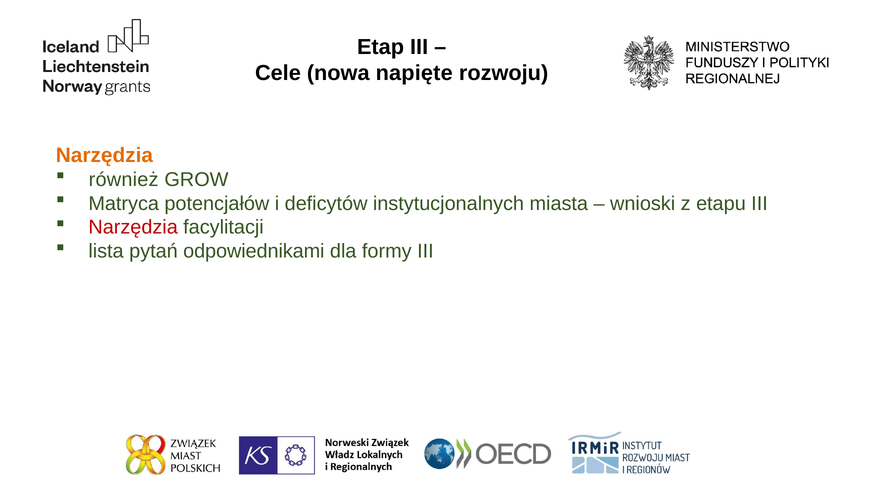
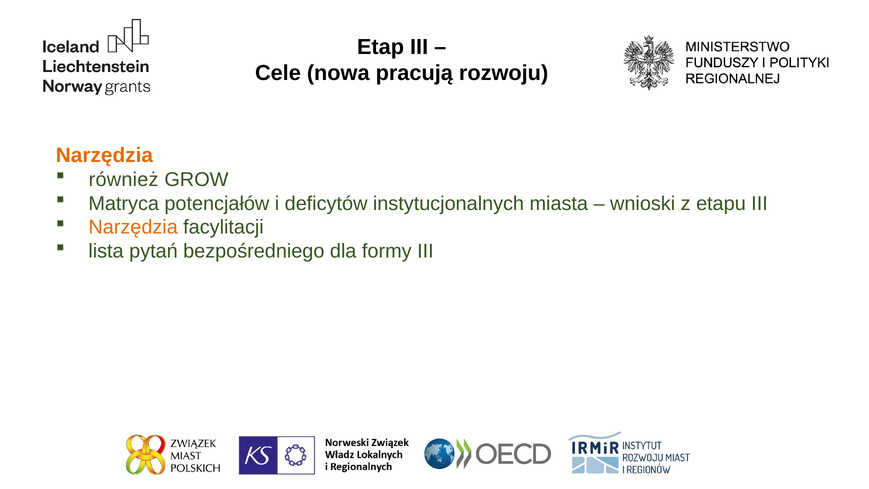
napięte: napięte -> pracują
Narzędzia at (133, 227) colour: red -> orange
odpowiednikami: odpowiednikami -> bezpośredniego
